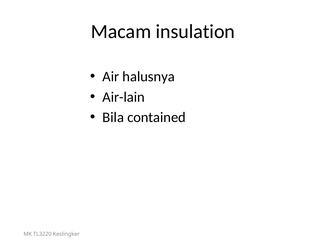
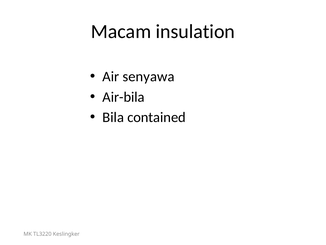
halusnya: halusnya -> senyawa
Air-lain: Air-lain -> Air-bila
